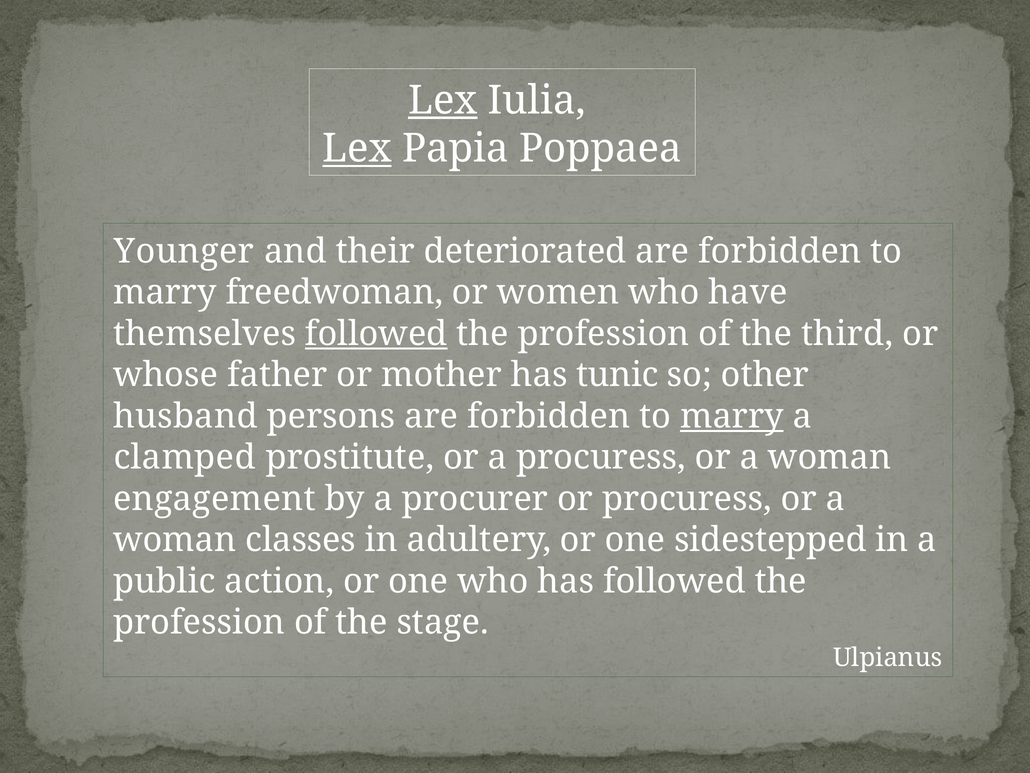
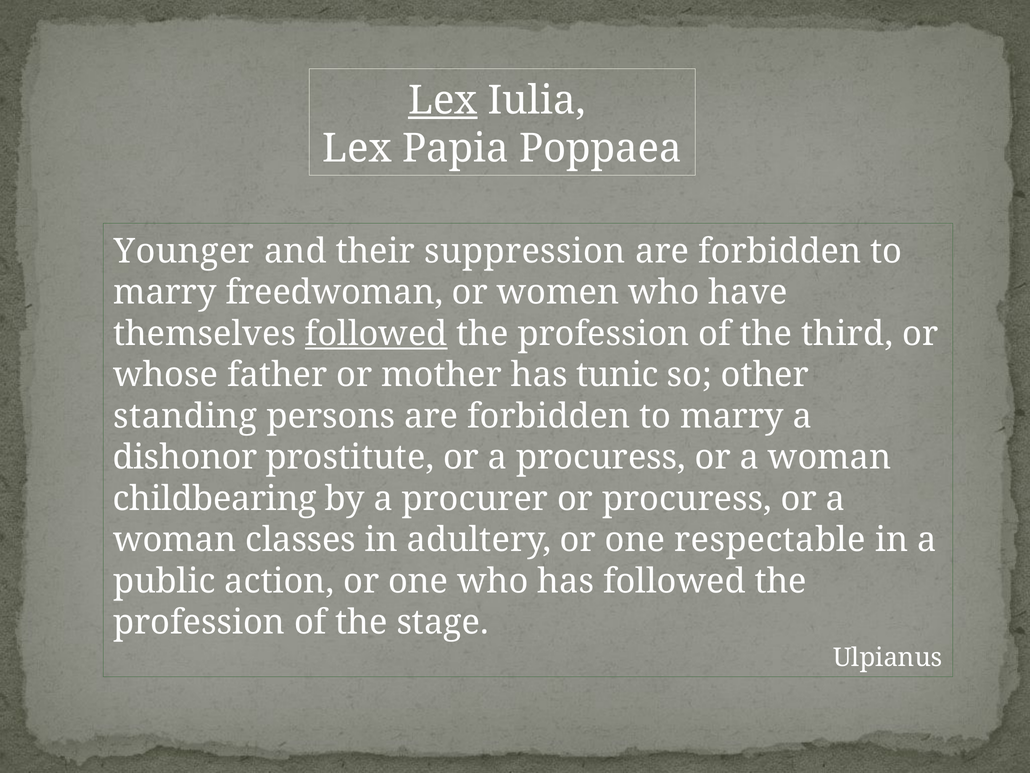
Lex at (357, 149) underline: present -> none
deteriorated: deteriorated -> suppression
husband: husband -> standing
marry at (732, 416) underline: present -> none
clamped: clamped -> dishonor
engagement: engagement -> childbearing
sidestepped: sidestepped -> respectable
